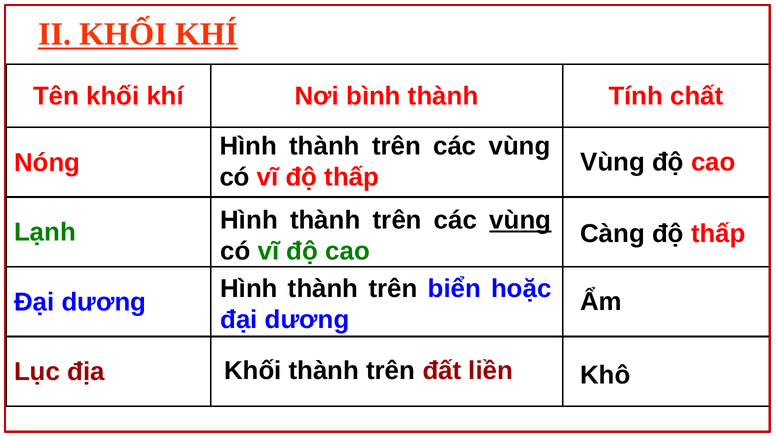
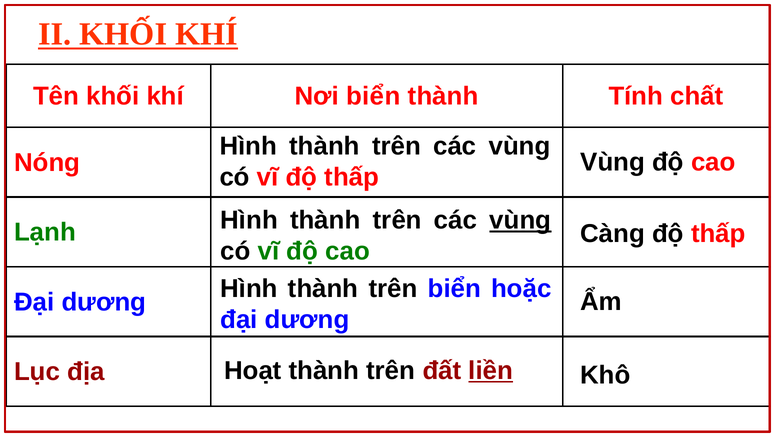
Nơi bình: bình -> biển
Khối at (253, 371): Khối -> Hoạt
liền underline: none -> present
